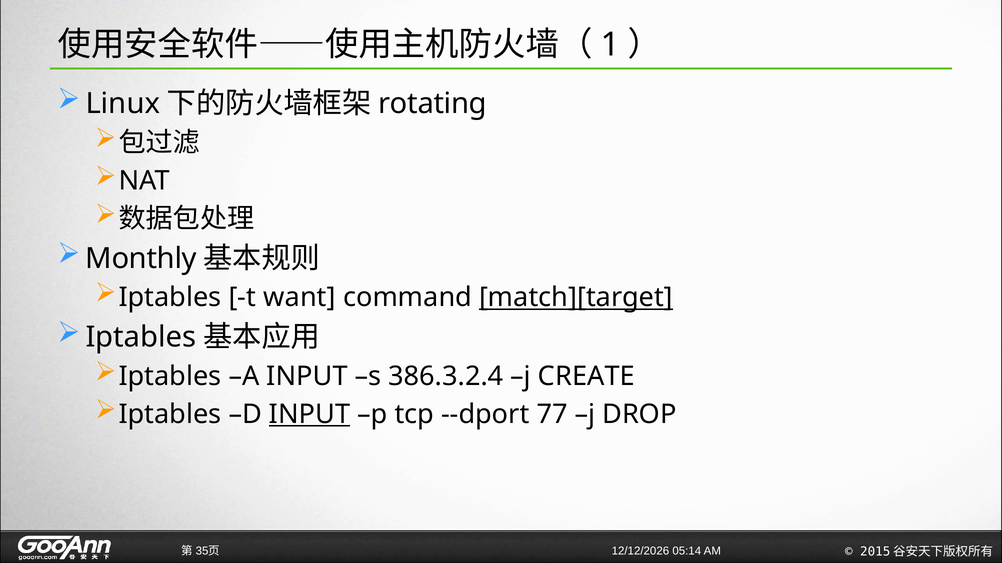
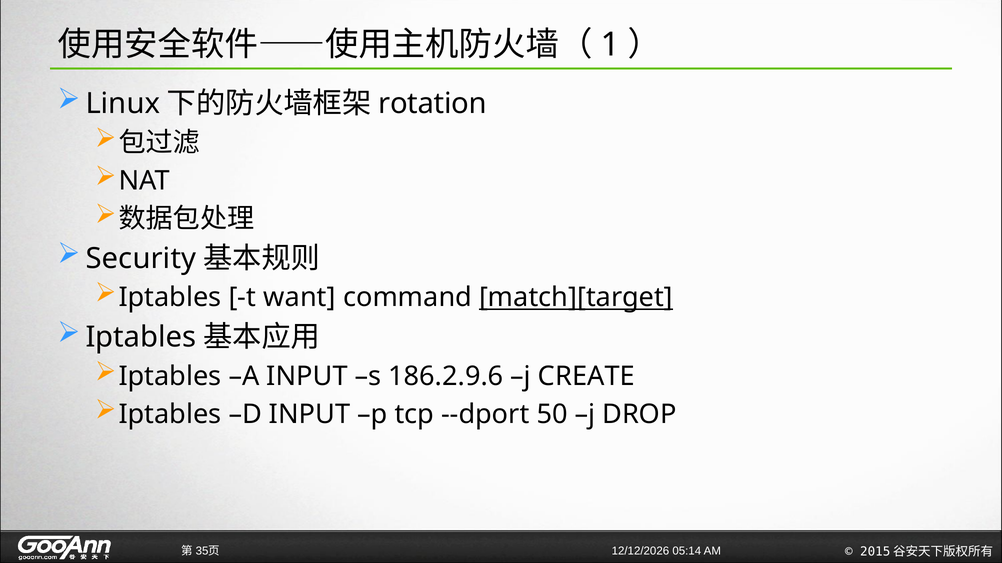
rotating: rotating -> rotation
Monthly: Monthly -> Security
386.3.2.4: 386.3.2.4 -> 186.2.9.6
INPUT at (310, 415) underline: present -> none
77: 77 -> 50
